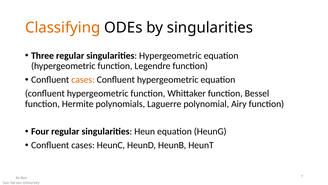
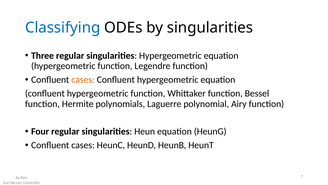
Classifying colour: orange -> blue
